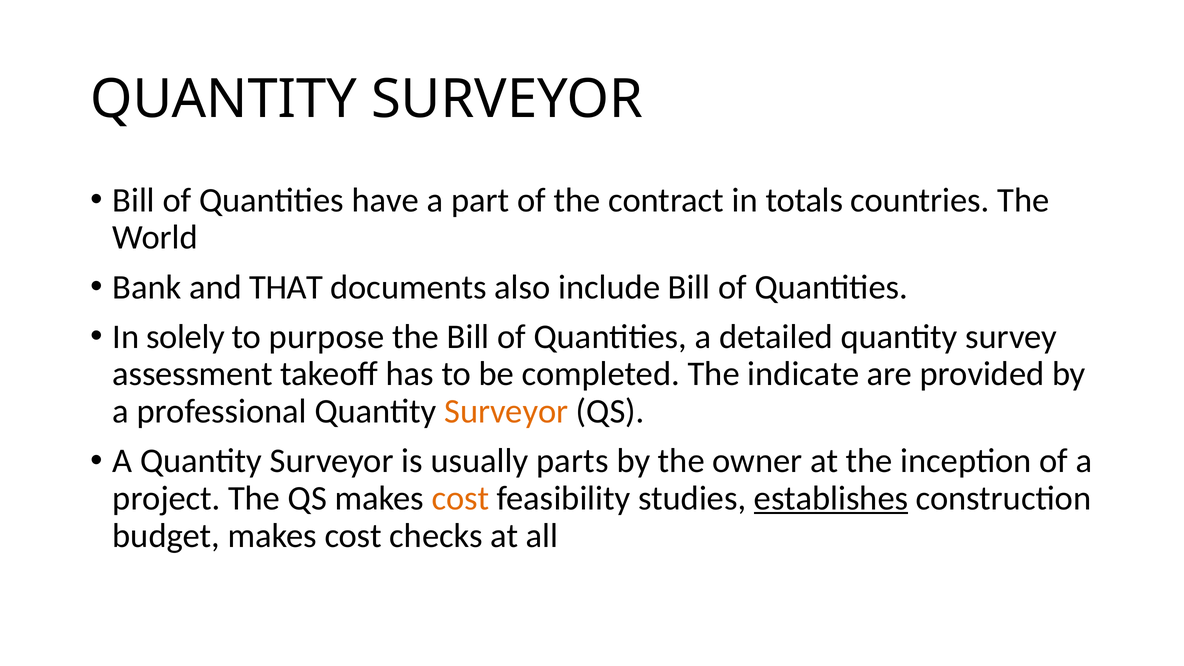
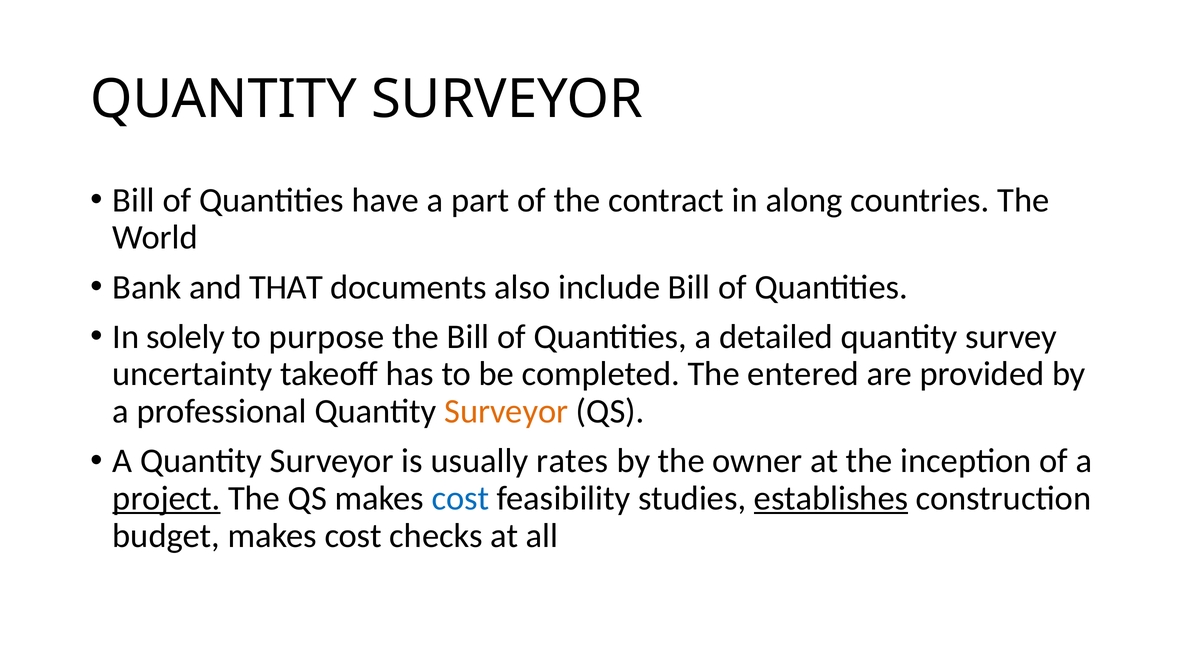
totals: totals -> along
assessment: assessment -> uncertainty
indicate: indicate -> entered
parts: parts -> rates
project underline: none -> present
cost at (460, 498) colour: orange -> blue
